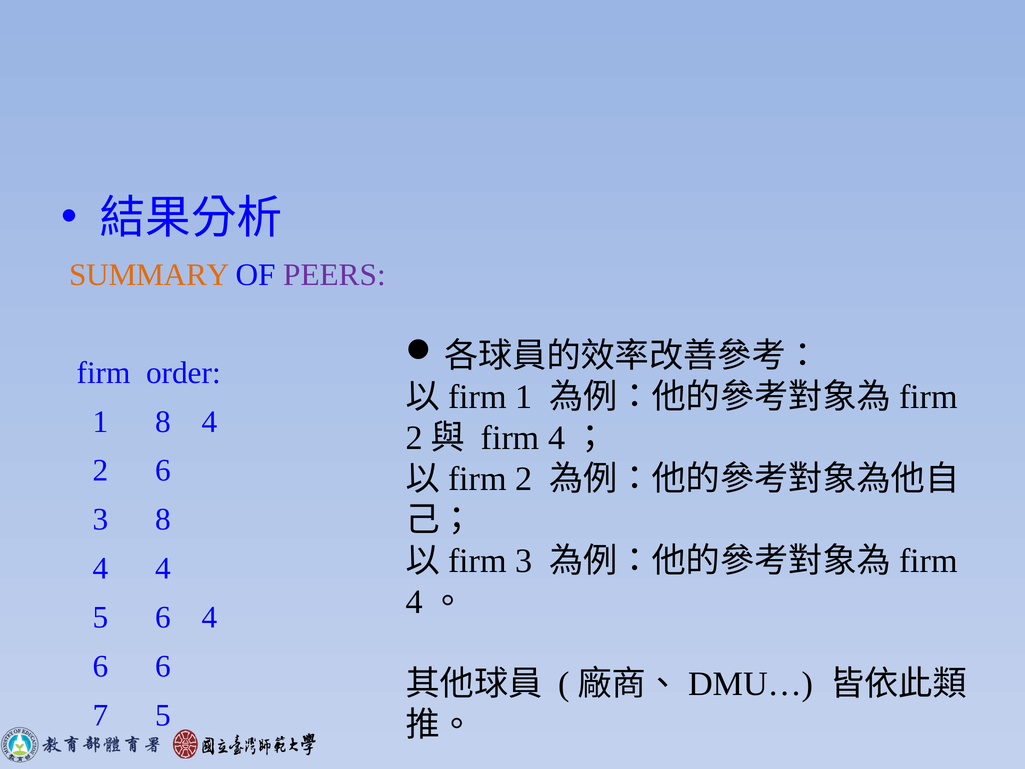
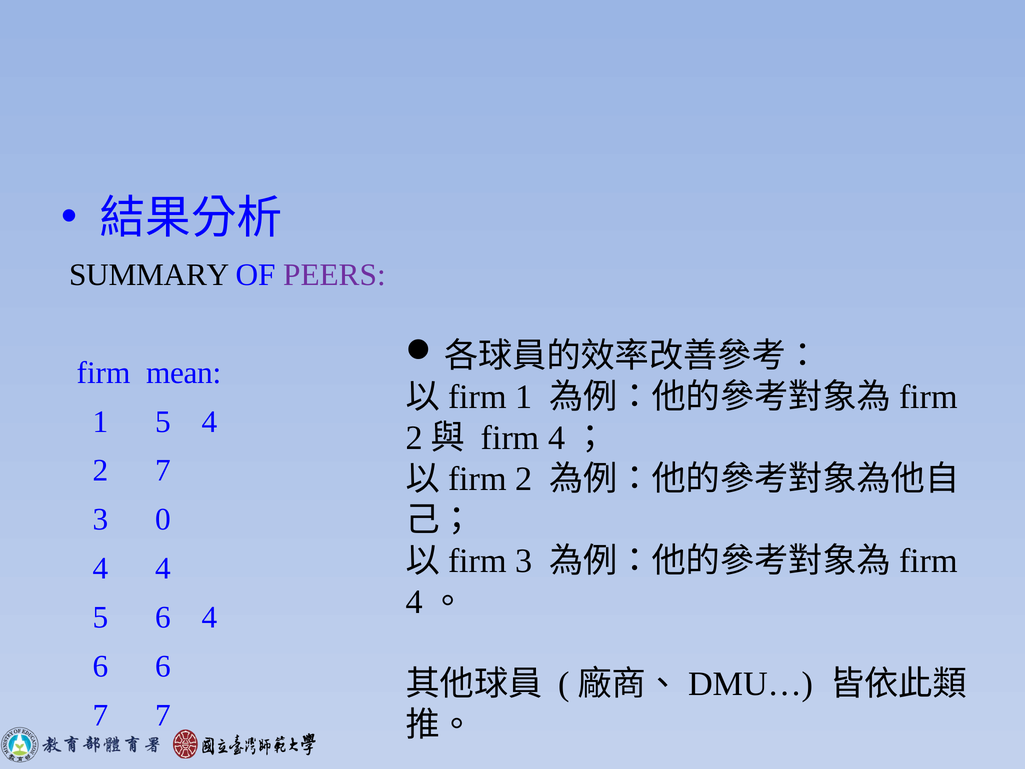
SUMMARY colour: orange -> black
order: order -> mean
1 8: 8 -> 5
2 6: 6 -> 7
3 8: 8 -> 0
7 5: 5 -> 7
